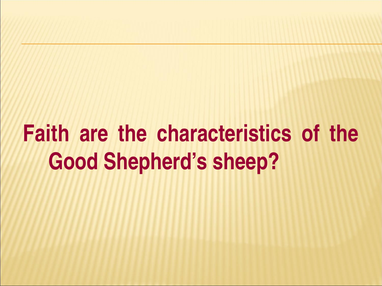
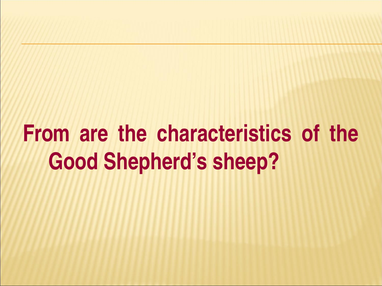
Faith: Faith -> From
